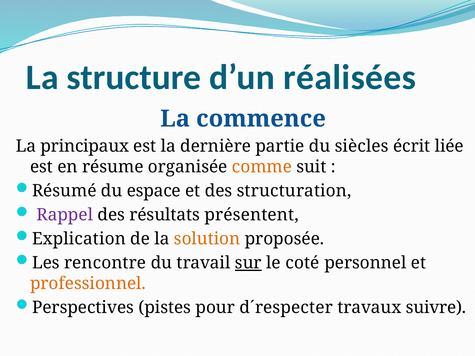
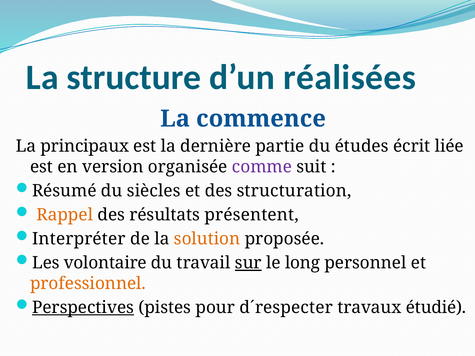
siècles: siècles -> études
résume: résume -> version
comme colour: orange -> purple
espace: espace -> siècles
Rappel colour: purple -> orange
Explication: Explication -> Interpréter
rencontre: rencontre -> volontaire
coté: coté -> long
Perspectives underline: none -> present
suivre: suivre -> étudié
